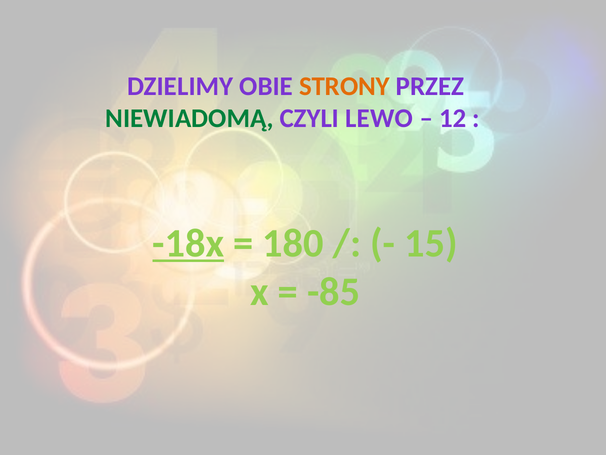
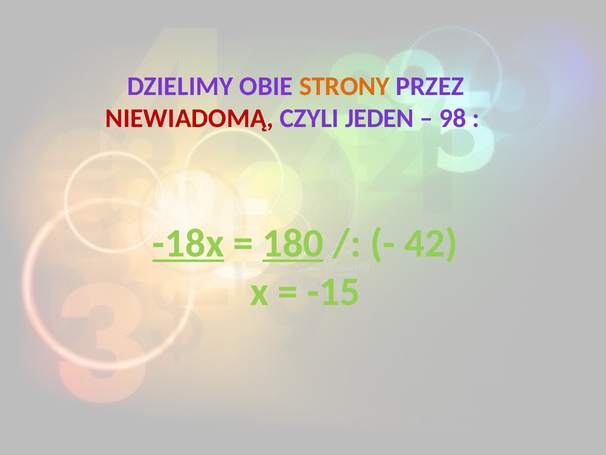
NIEWIADOMĄ colour: green -> red
LEWO: LEWO -> JEDEN
12: 12 -> 98
180 underline: none -> present
15: 15 -> 42
-85: -85 -> -15
